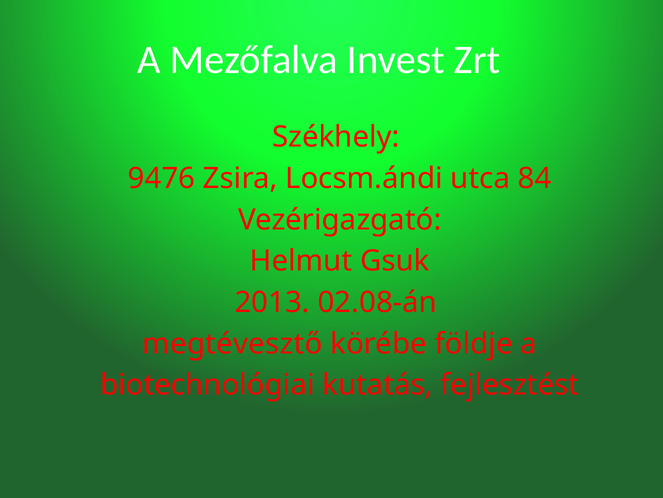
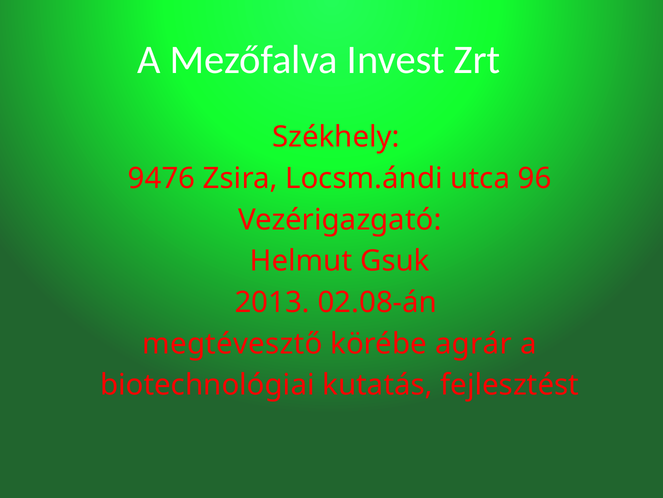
84: 84 -> 96
földje: földje -> agrár
